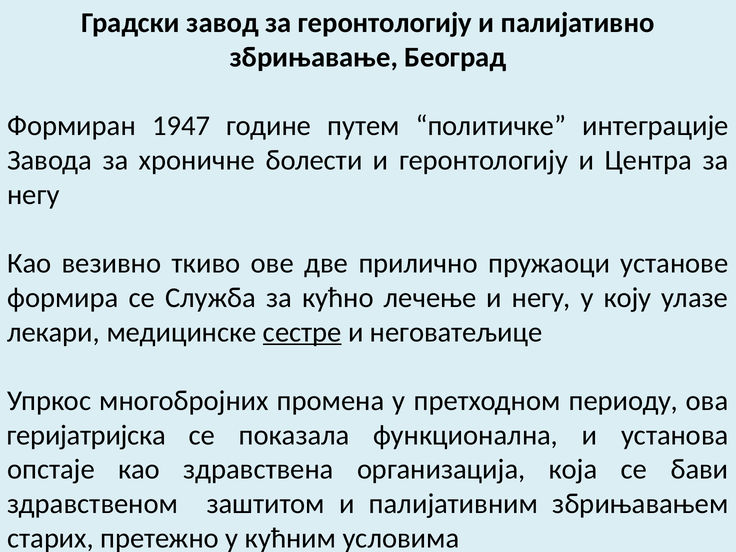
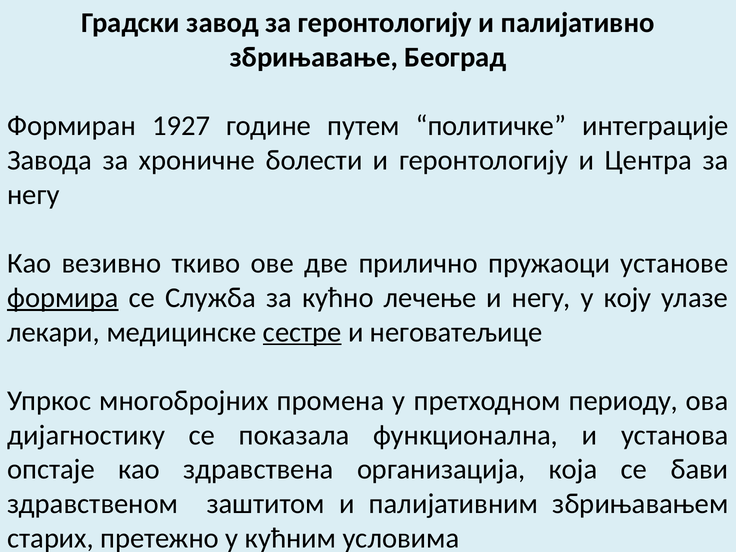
1947: 1947 -> 1927
формира underline: none -> present
геријатријска: геријатријска -> дијагностику
